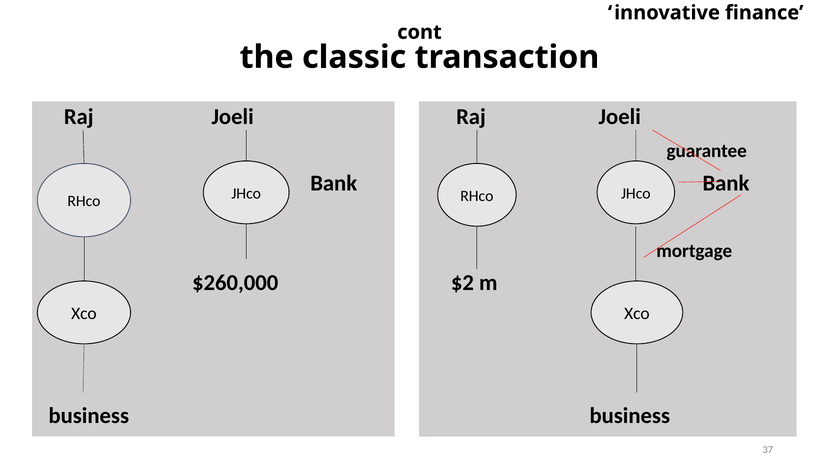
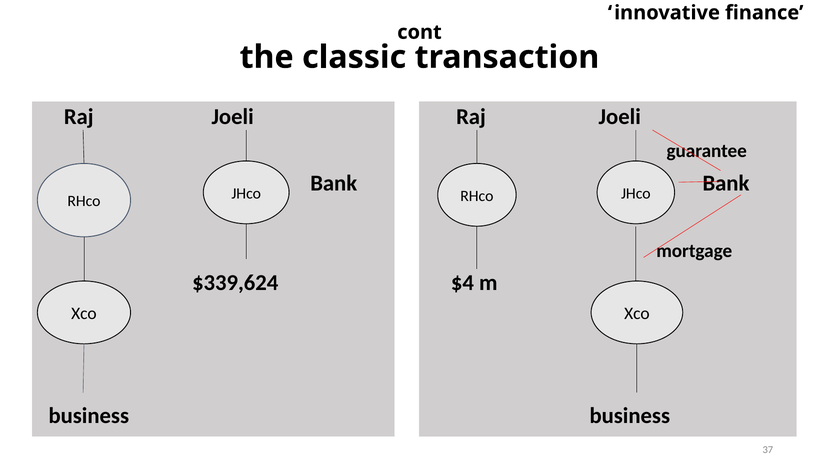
$260,000: $260,000 -> $339,624
$2: $2 -> $4
